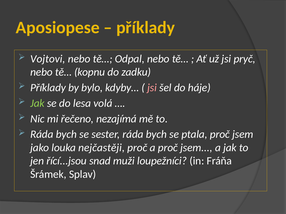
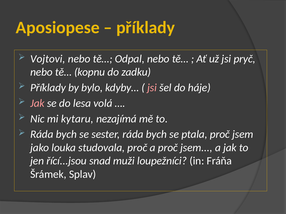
Jak at (37, 103) colour: light green -> pink
řečeno: řečeno -> kytaru
nejčastěji: nejčastěji -> studovala
